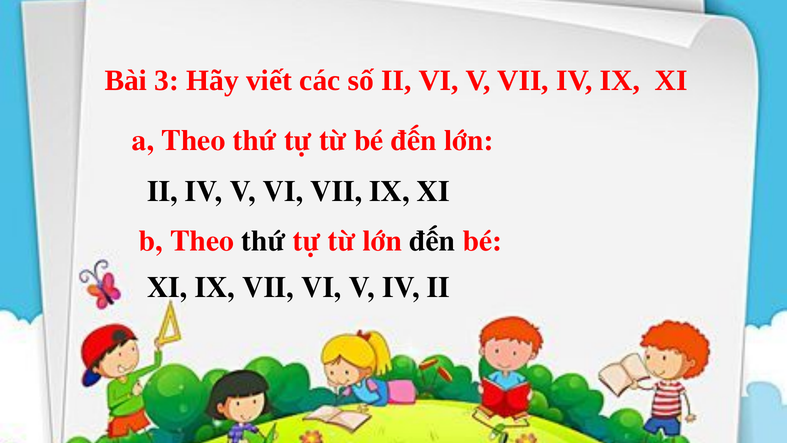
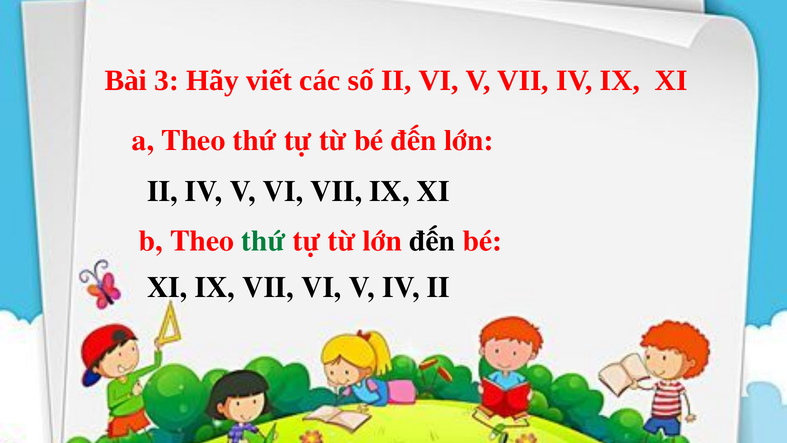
thứ at (263, 241) colour: black -> green
